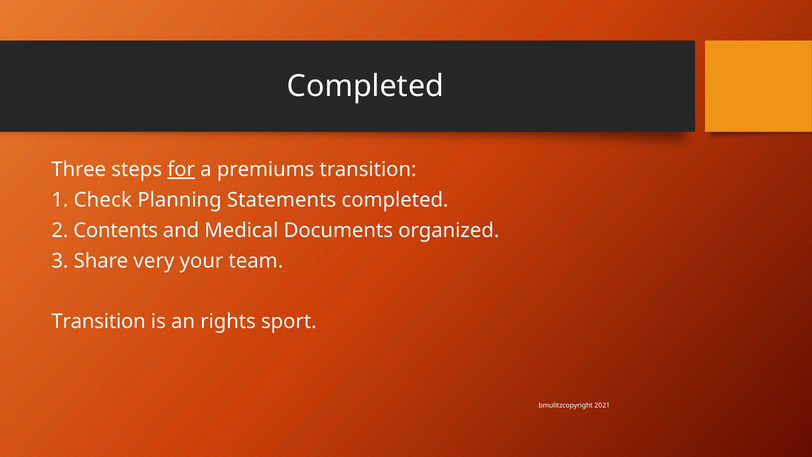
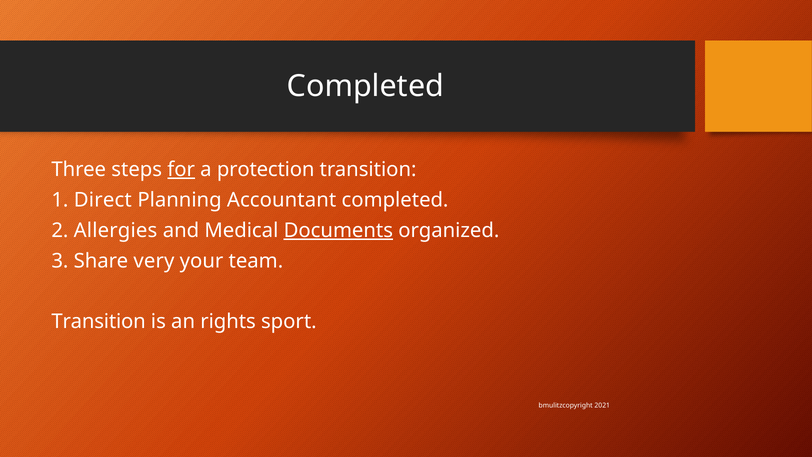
premiums: premiums -> protection
Check: Check -> Direct
Statements: Statements -> Accountant
Contents: Contents -> Allergies
Documents underline: none -> present
